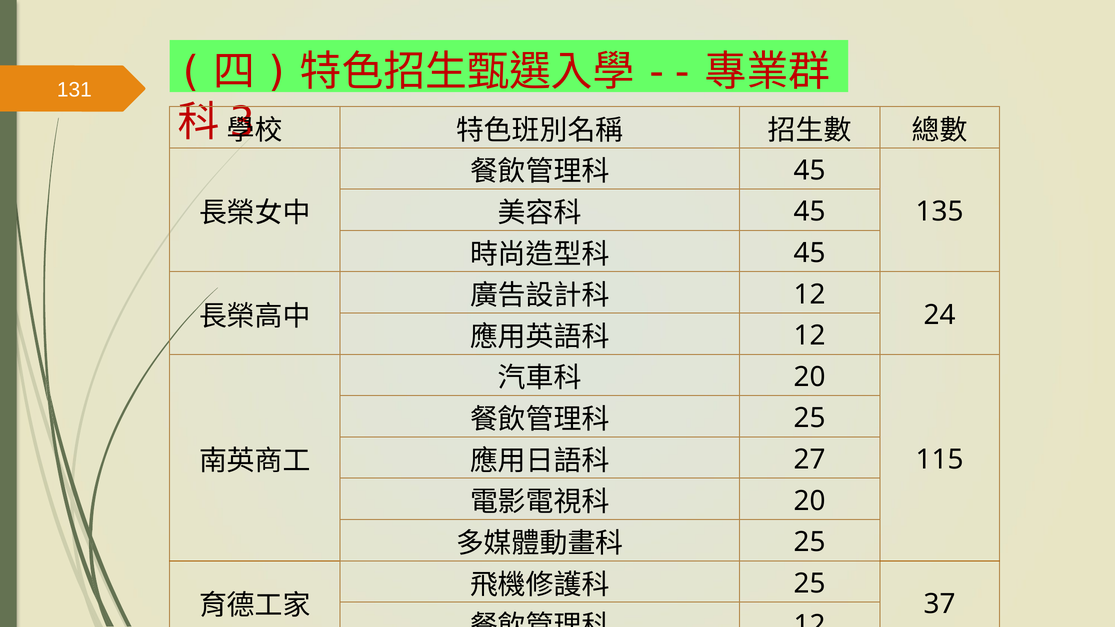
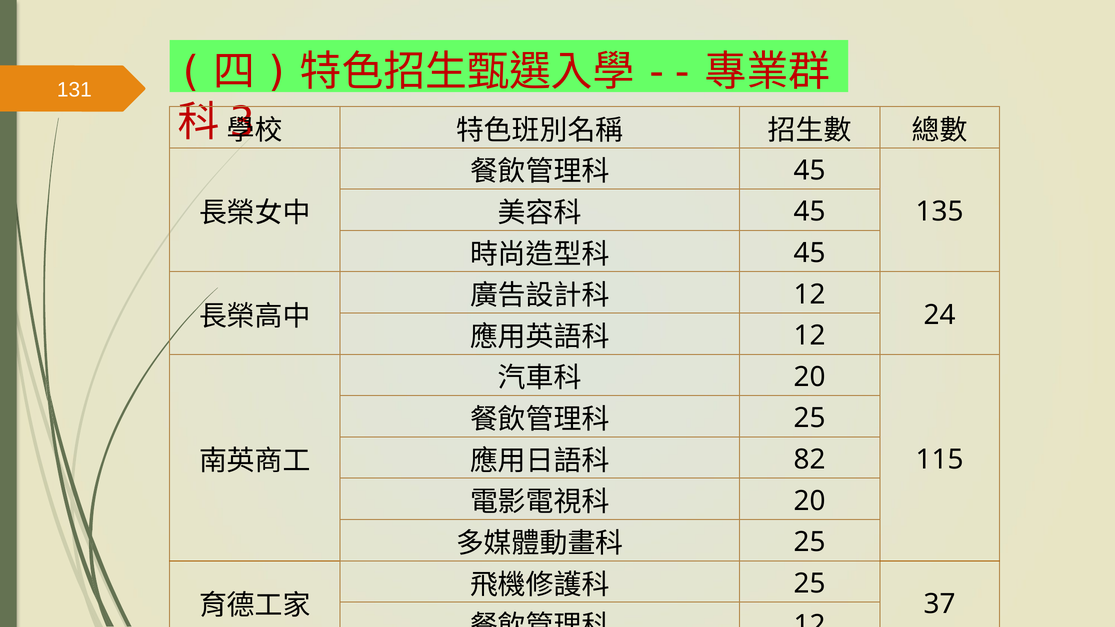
27: 27 -> 82
